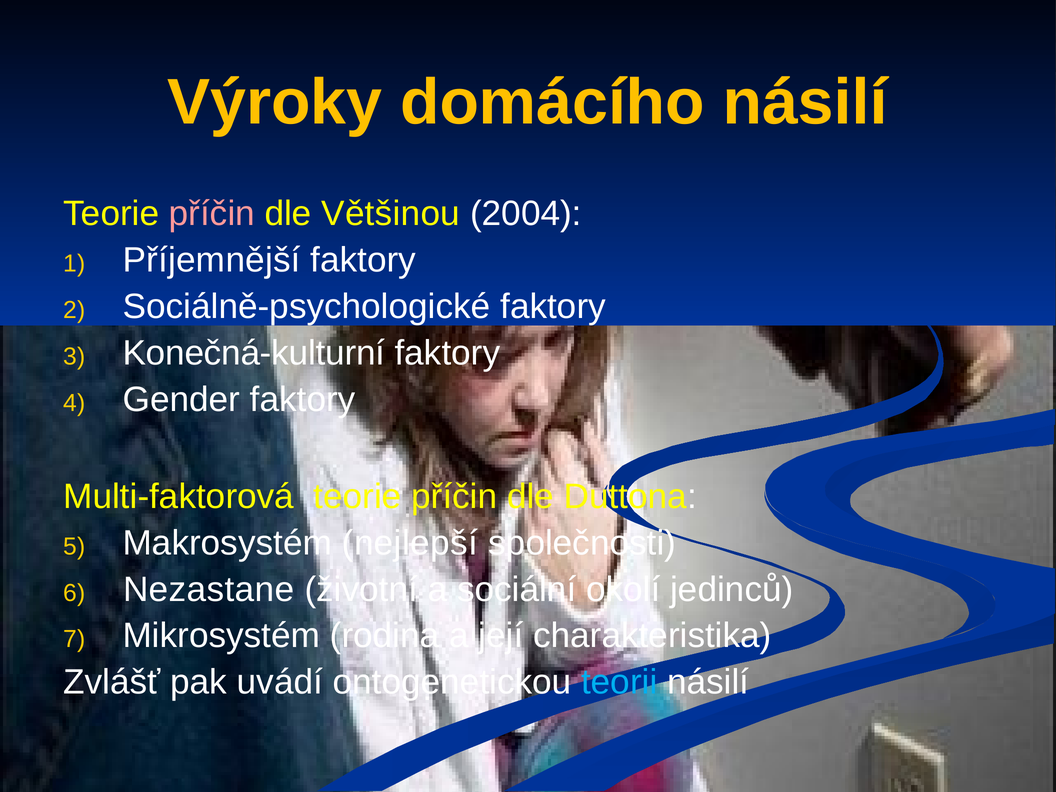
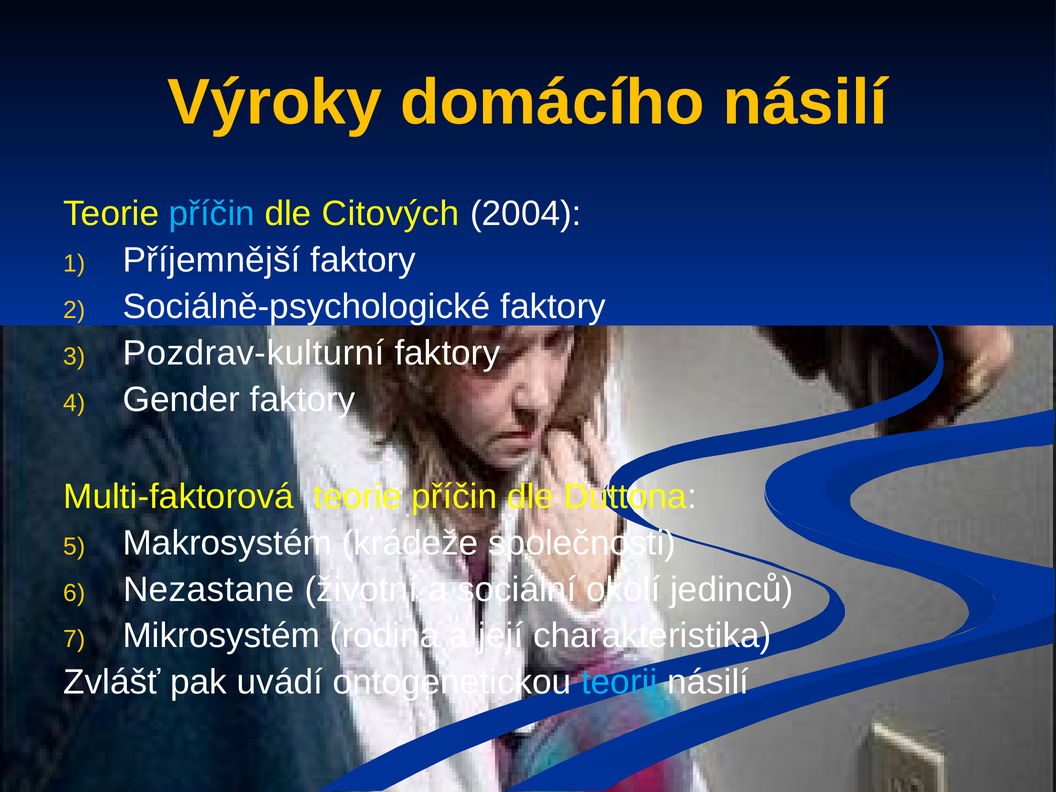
příčin at (212, 214) colour: pink -> light blue
Většinou: Většinou -> Citových
Konečná-kulturní: Konečná-kulturní -> Pozdrav-kulturní
nejlepší: nejlepší -> krádeže
